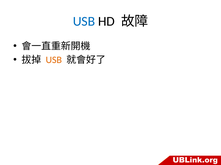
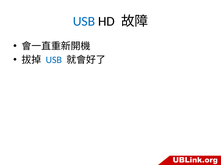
USB at (54, 60) colour: orange -> blue
